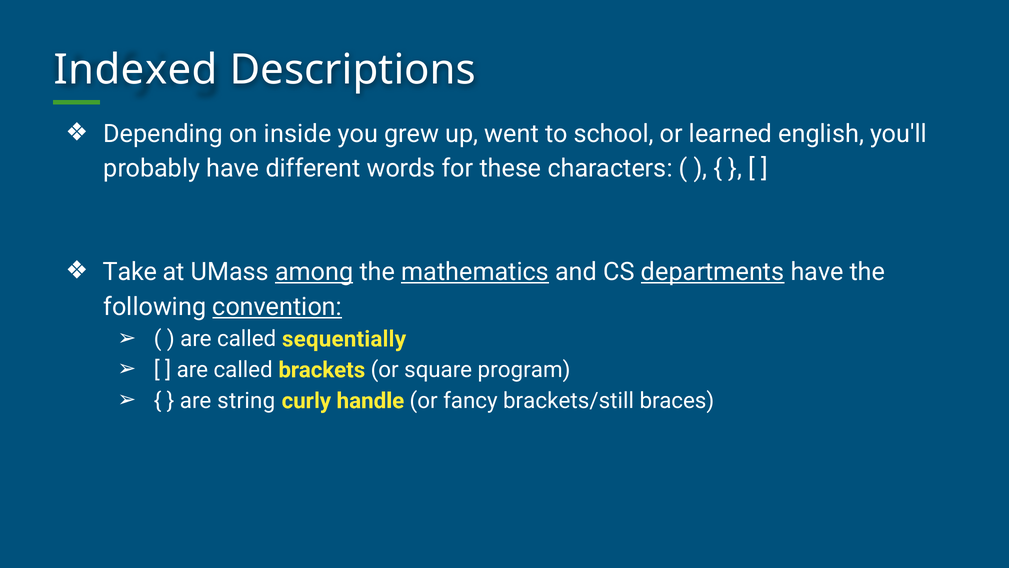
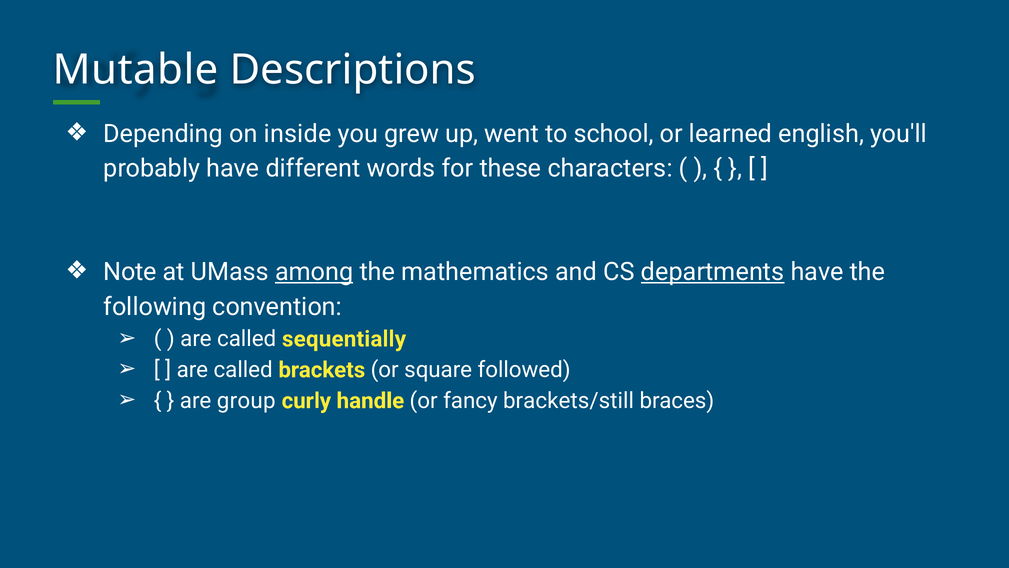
Indexed: Indexed -> Mutable
Take: Take -> Note
mathematics underline: present -> none
convention underline: present -> none
program: program -> followed
string: string -> group
